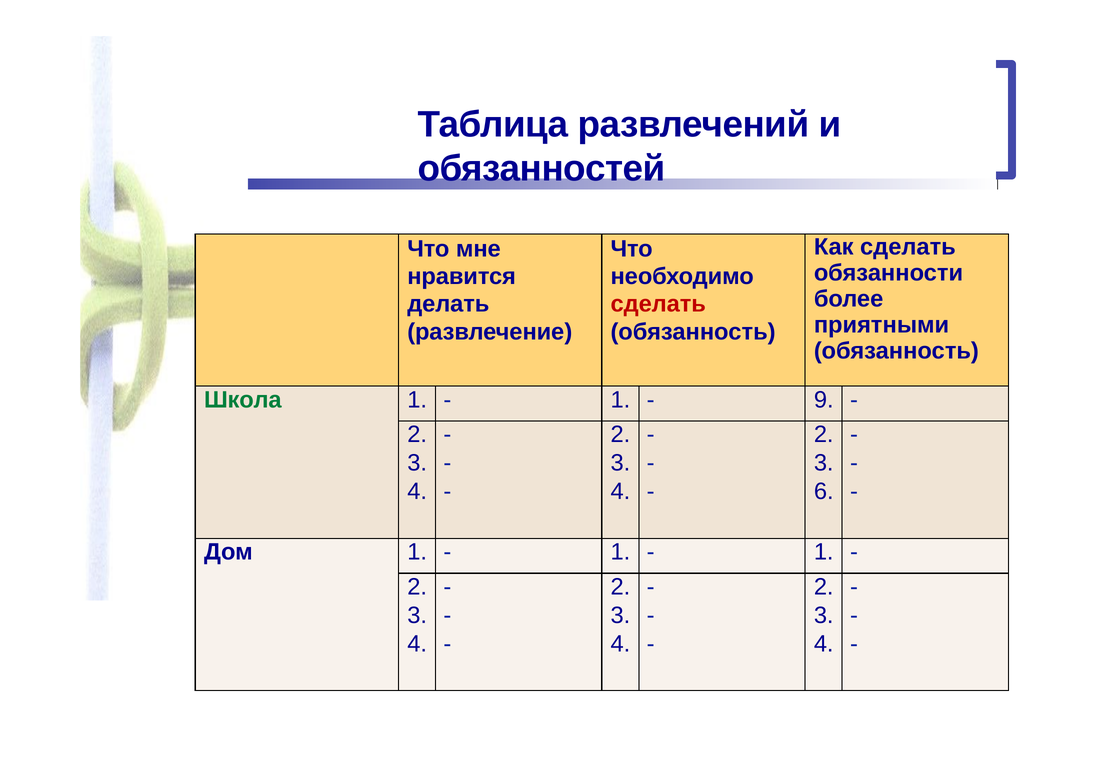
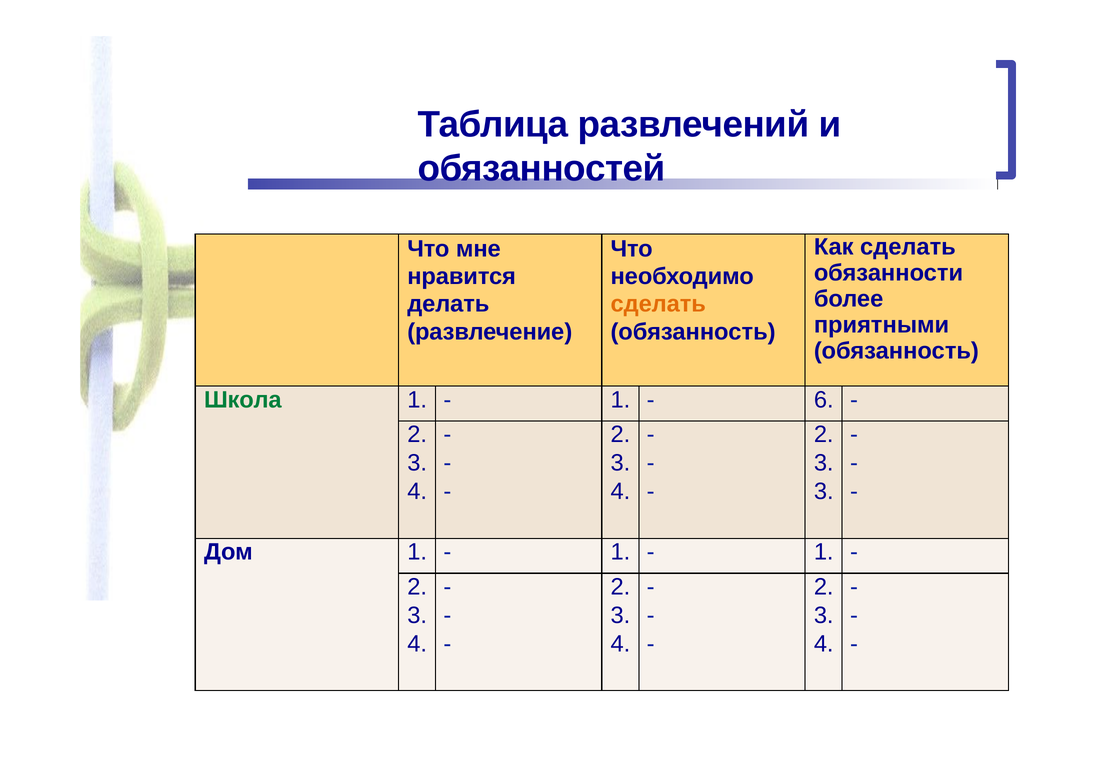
сделать at (658, 304) colour: red -> orange
9: 9 -> 6
6 at (824, 492): 6 -> 3
